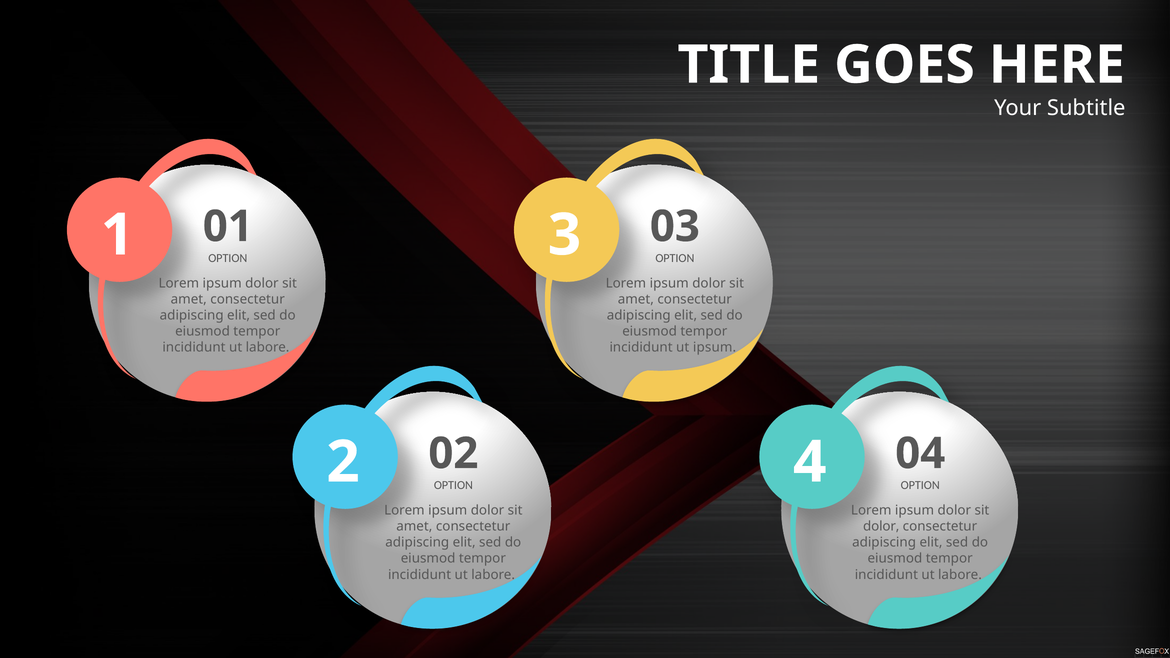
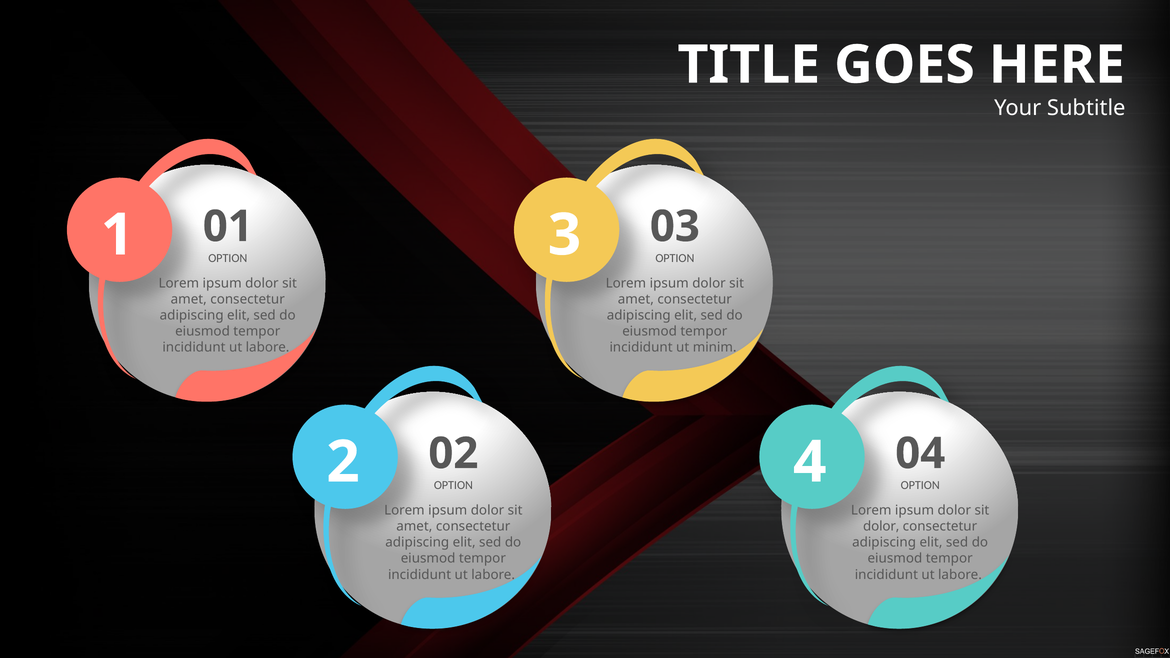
ut ipsum: ipsum -> minim
